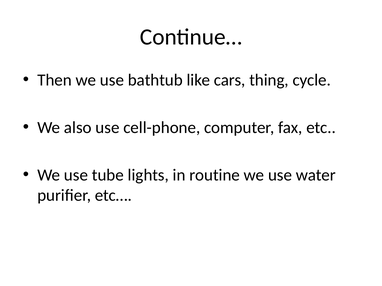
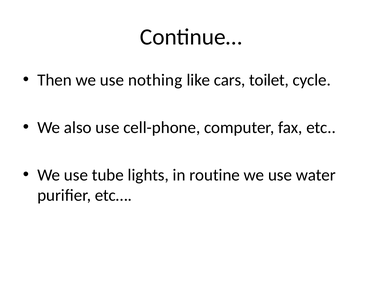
bathtub: bathtub -> nothing
thing: thing -> toilet
